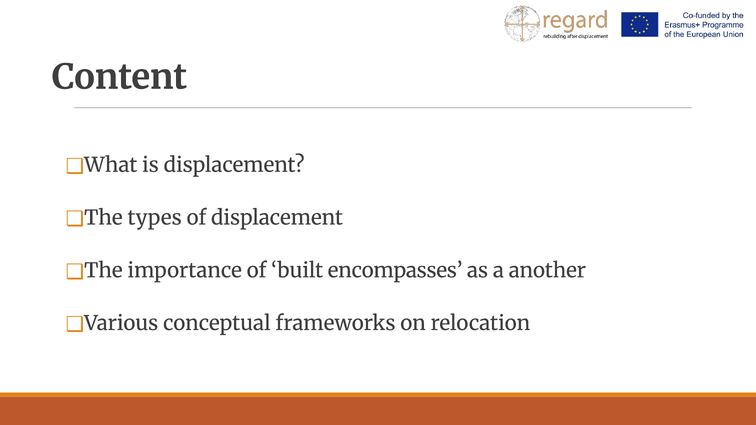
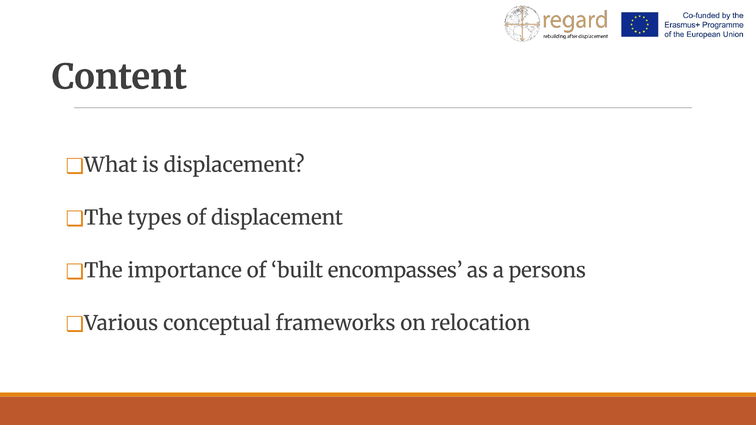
another: another -> persons
